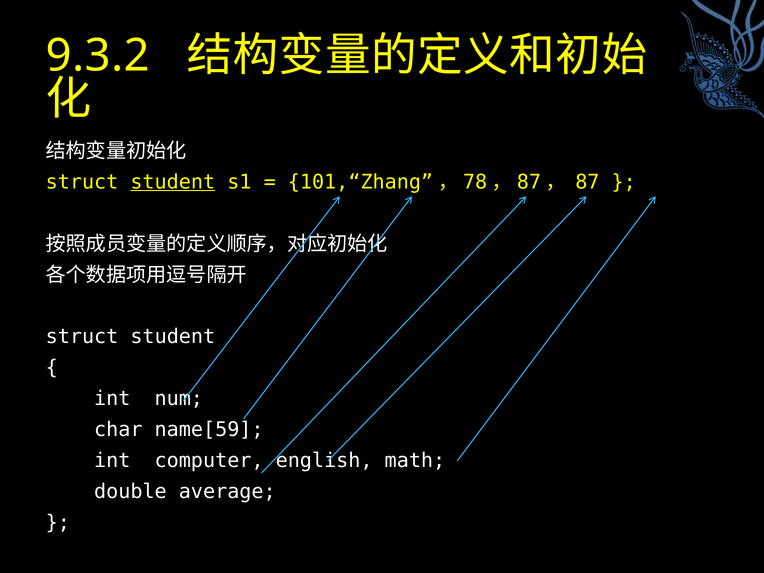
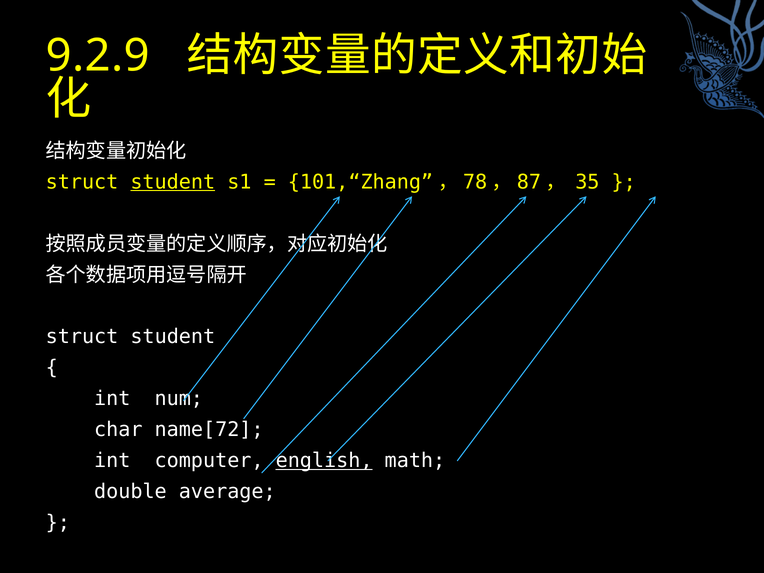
9.3.2: 9.3.2 -> 9.2.9
87: 87 -> 35
name[59: name[59 -> name[72
english underline: none -> present
